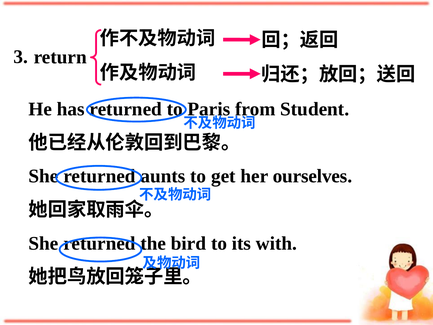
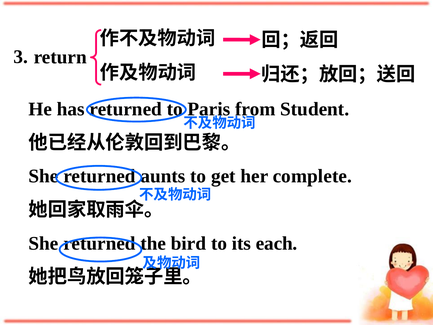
ourselves: ourselves -> complete
with: with -> each
